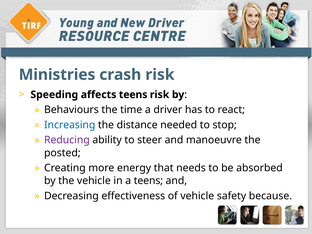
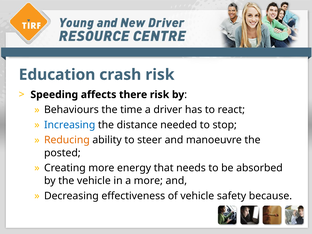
Ministries: Ministries -> Education
affects teens: teens -> there
Reducing colour: purple -> orange
a teens: teens -> more
